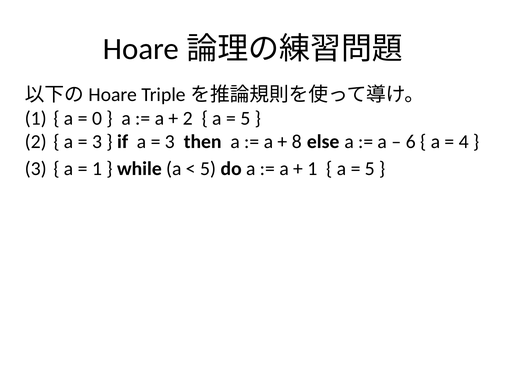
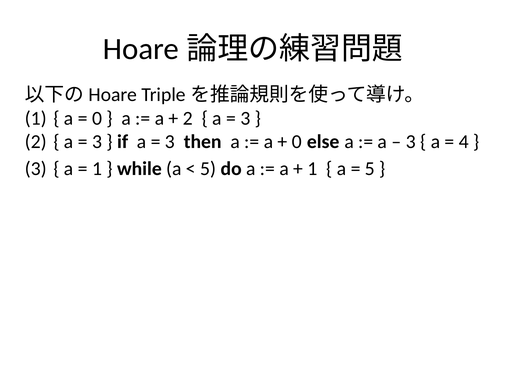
5 at (245, 118): 5 -> 3
8 at (297, 142): 8 -> 0
6 at (411, 142): 6 -> 3
